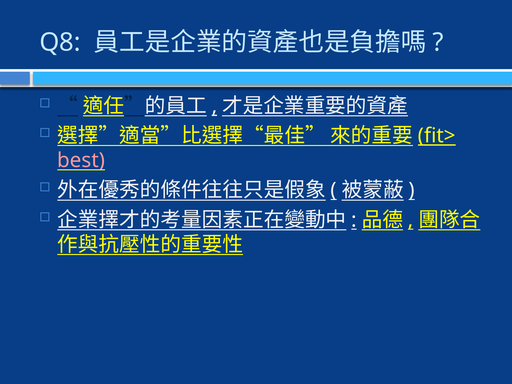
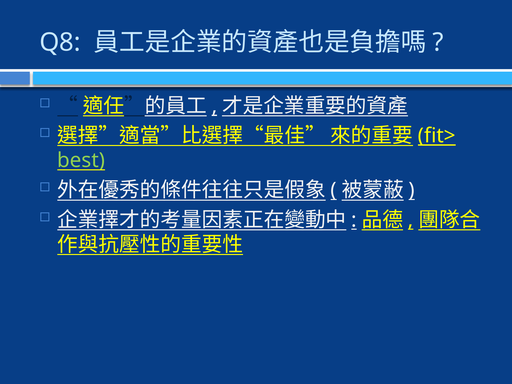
best colour: pink -> light green
